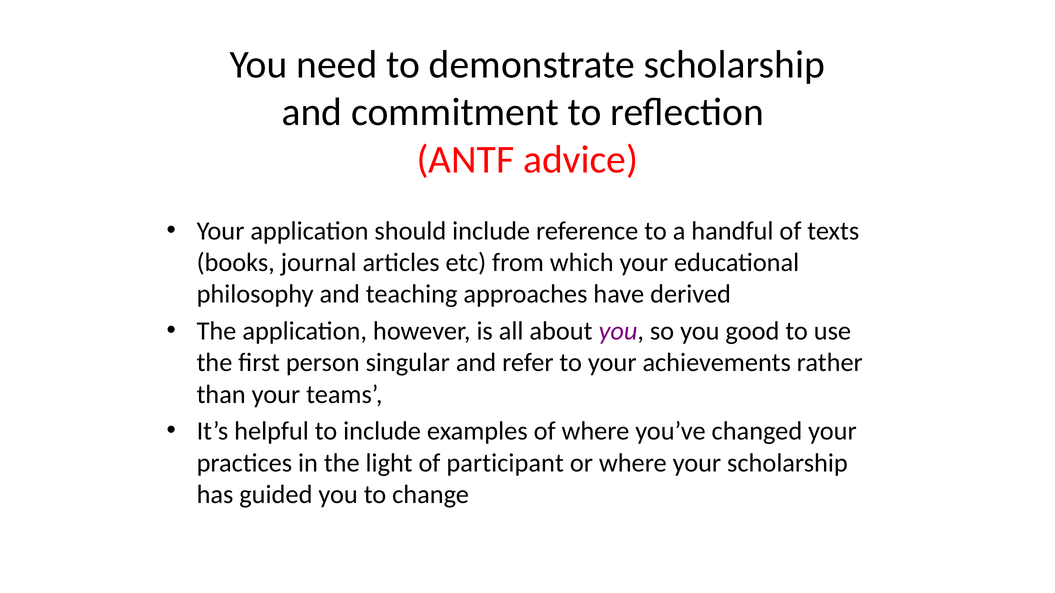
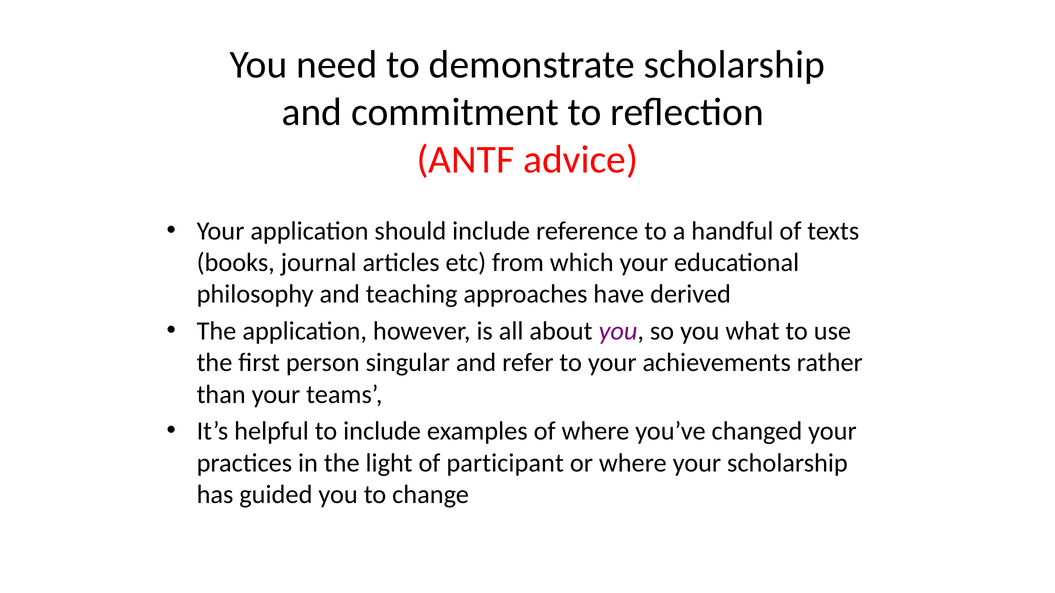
good: good -> what
